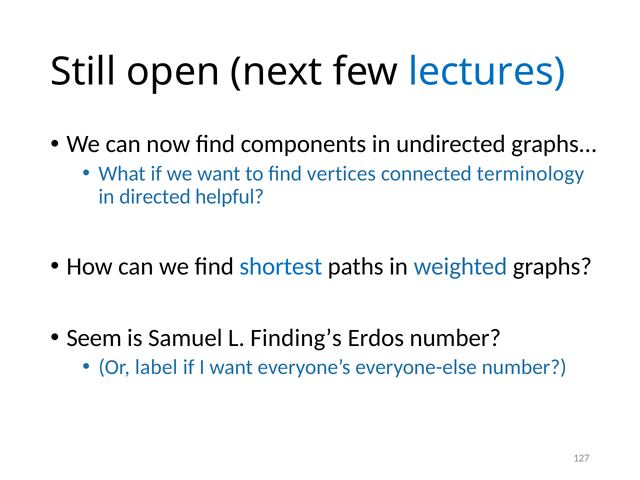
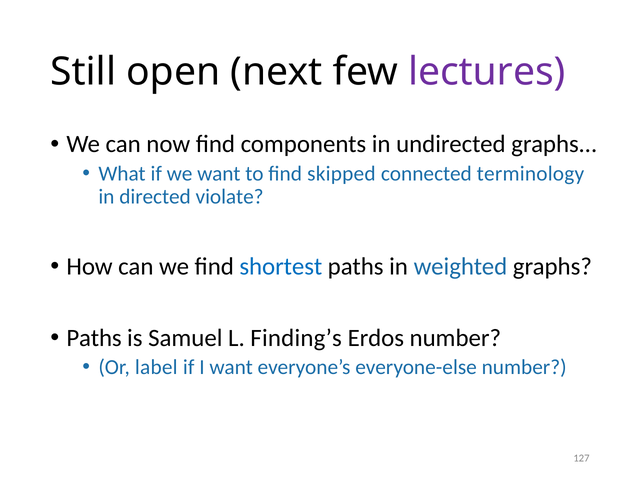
lectures colour: blue -> purple
vertices: vertices -> skipped
helpful: helpful -> violate
Seem at (94, 338): Seem -> Paths
